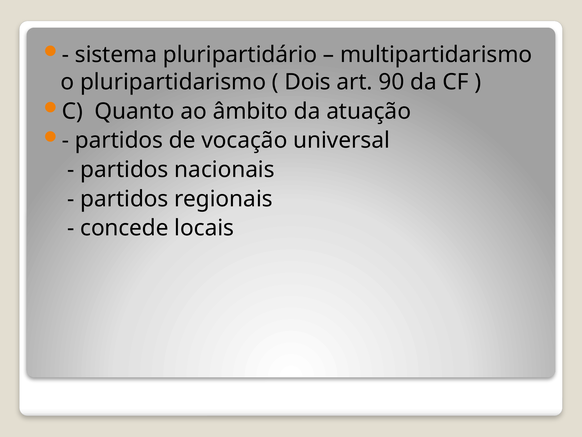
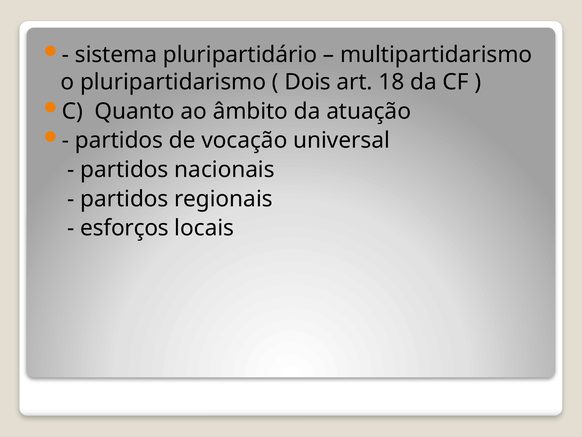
90: 90 -> 18
concede: concede -> esforços
